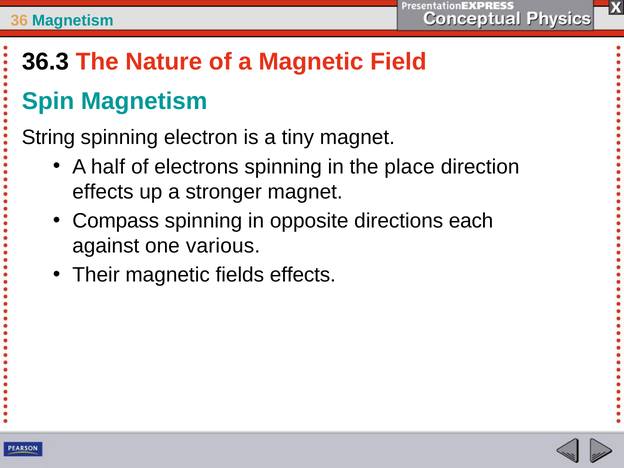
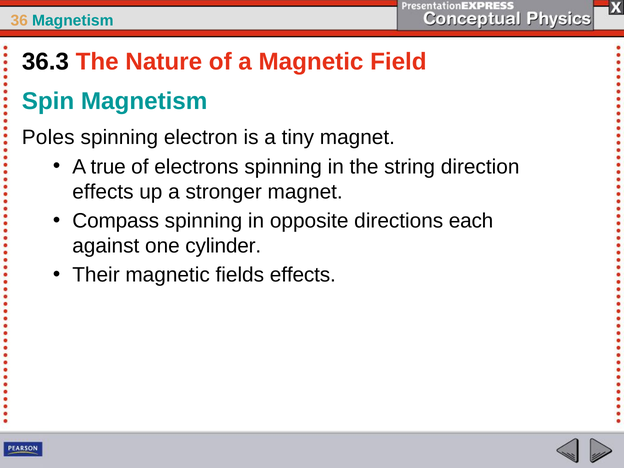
String: String -> Poles
half: half -> true
place: place -> string
various: various -> cylinder
